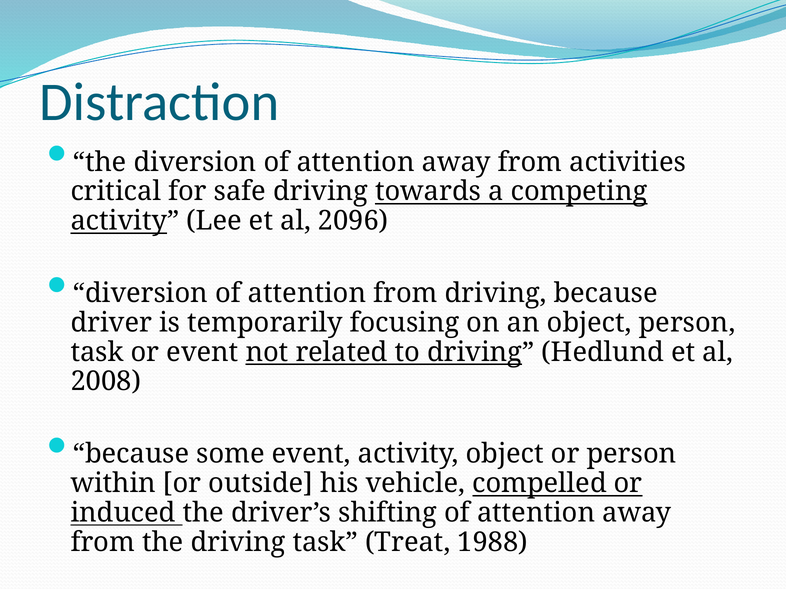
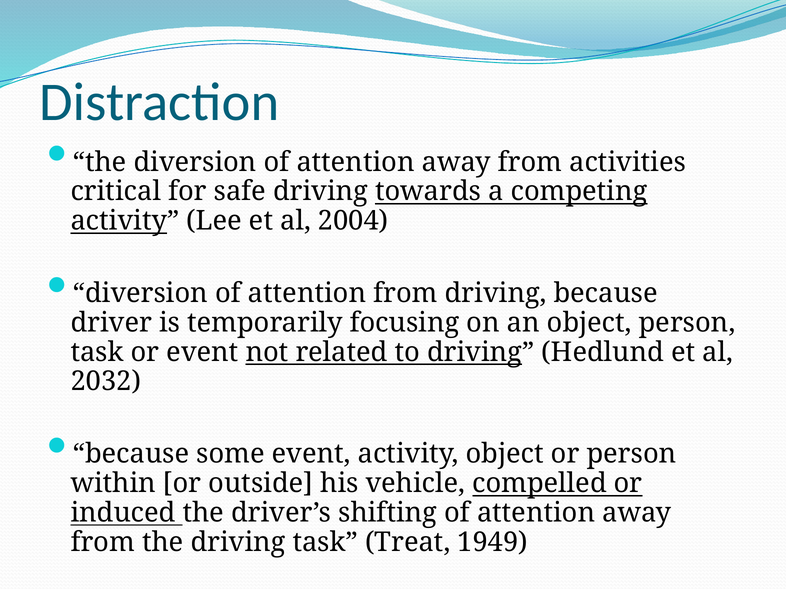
2096: 2096 -> 2004
2008: 2008 -> 2032
1988: 1988 -> 1949
